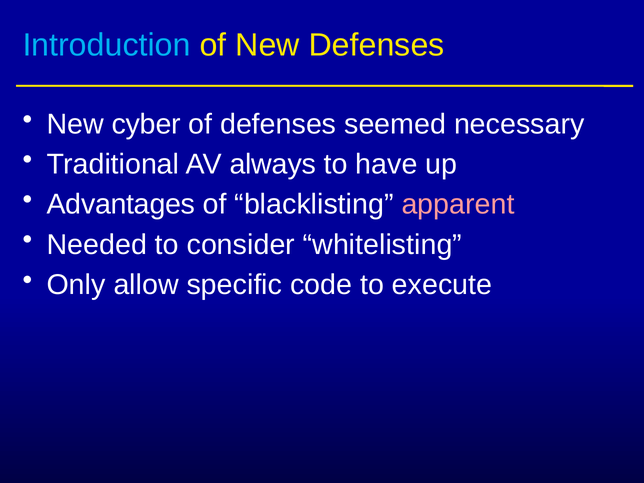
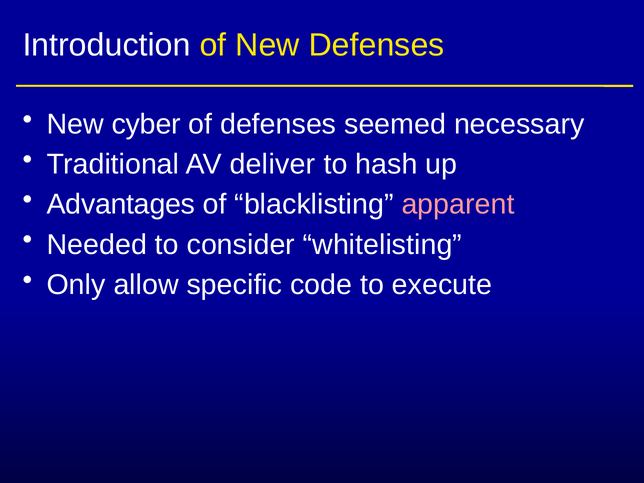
Introduction colour: light blue -> white
always: always -> deliver
have: have -> hash
